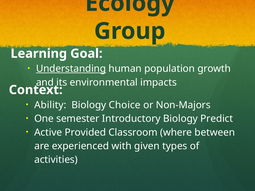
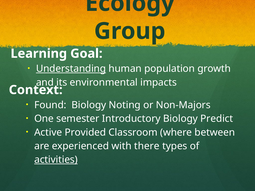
Ability: Ability -> Found
Choice: Choice -> Noting
given: given -> there
activities underline: none -> present
